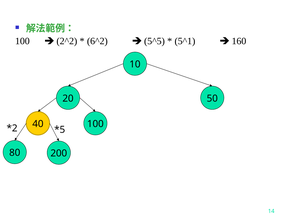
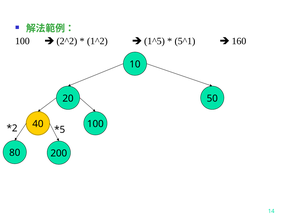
6^2: 6^2 -> 1^2
5^5: 5^5 -> 1^5
